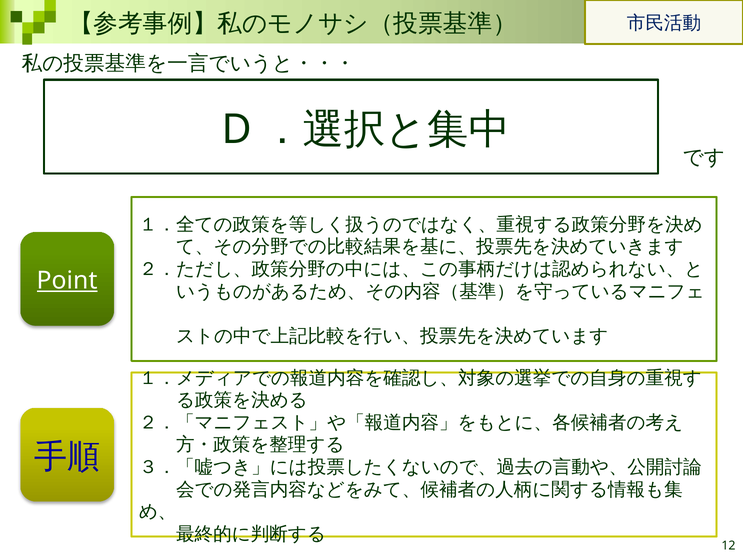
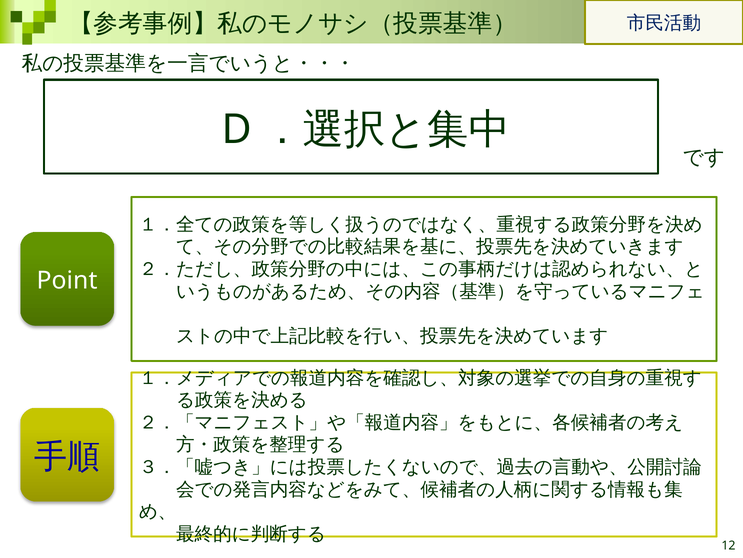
Point underline: present -> none
